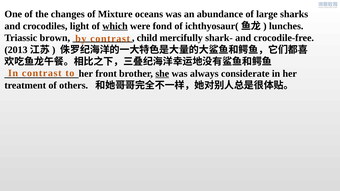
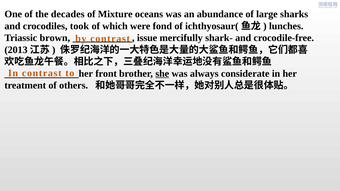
changes: changes -> decades
light: light -> took
which underline: present -> none
child: child -> issue
